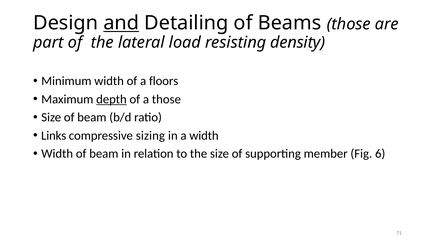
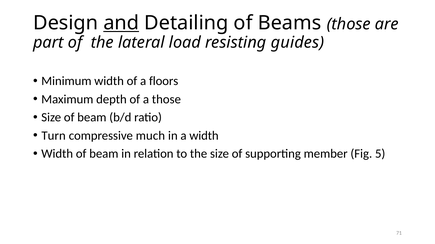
density: density -> guides
depth underline: present -> none
Links: Links -> Turn
sizing: sizing -> much
6: 6 -> 5
